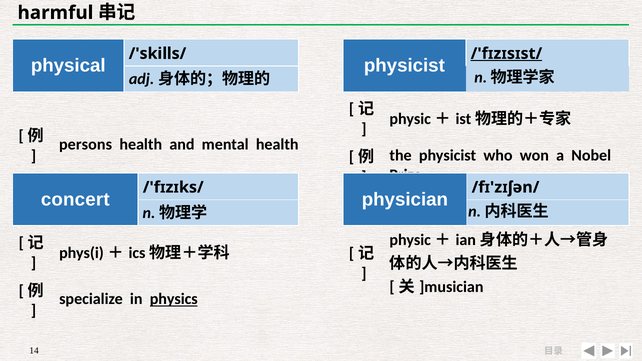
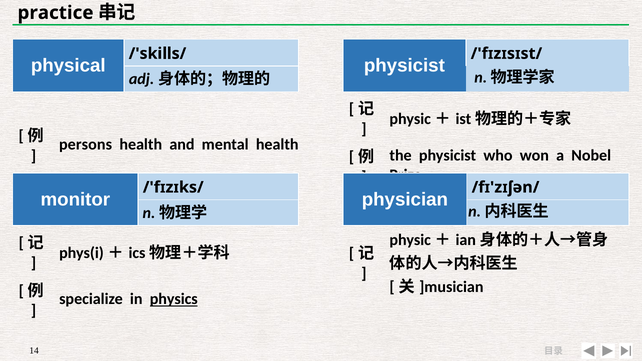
harmful: harmful -> practice
/'fɪzɪsɪst/ underline: present -> none
concert: concert -> monitor
